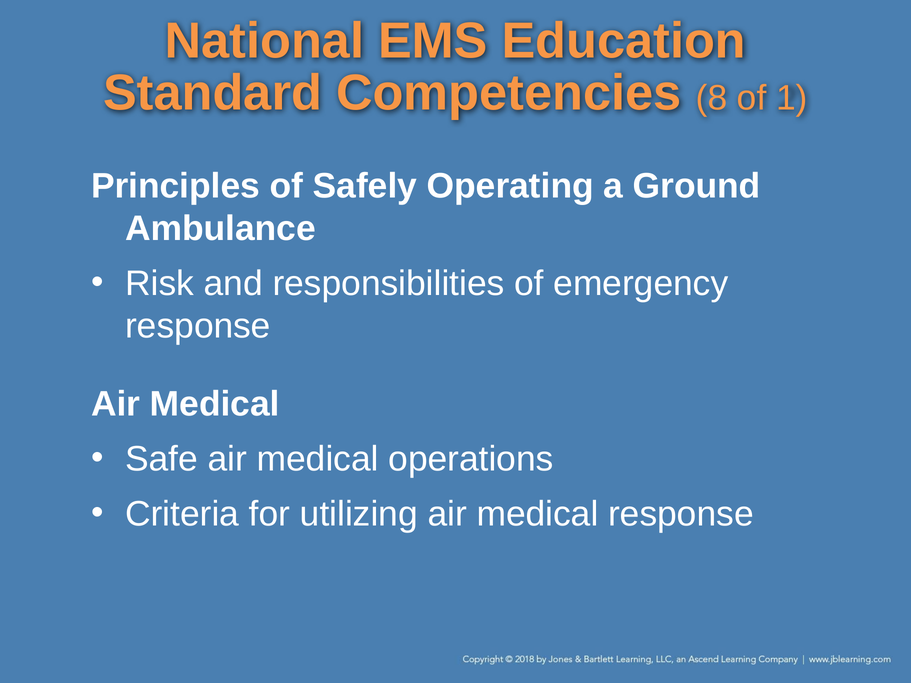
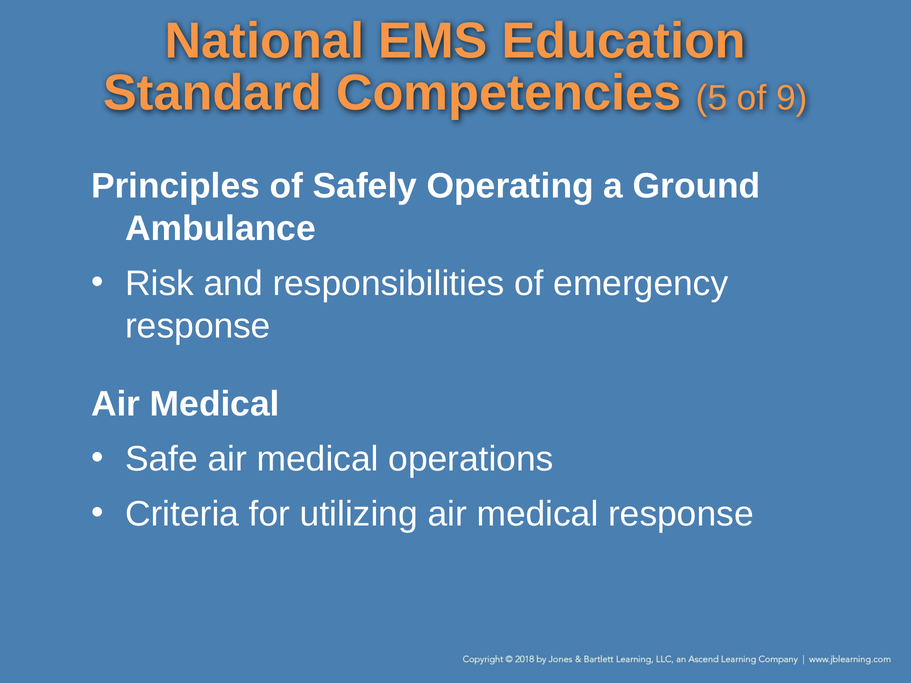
8: 8 -> 5
1: 1 -> 9
